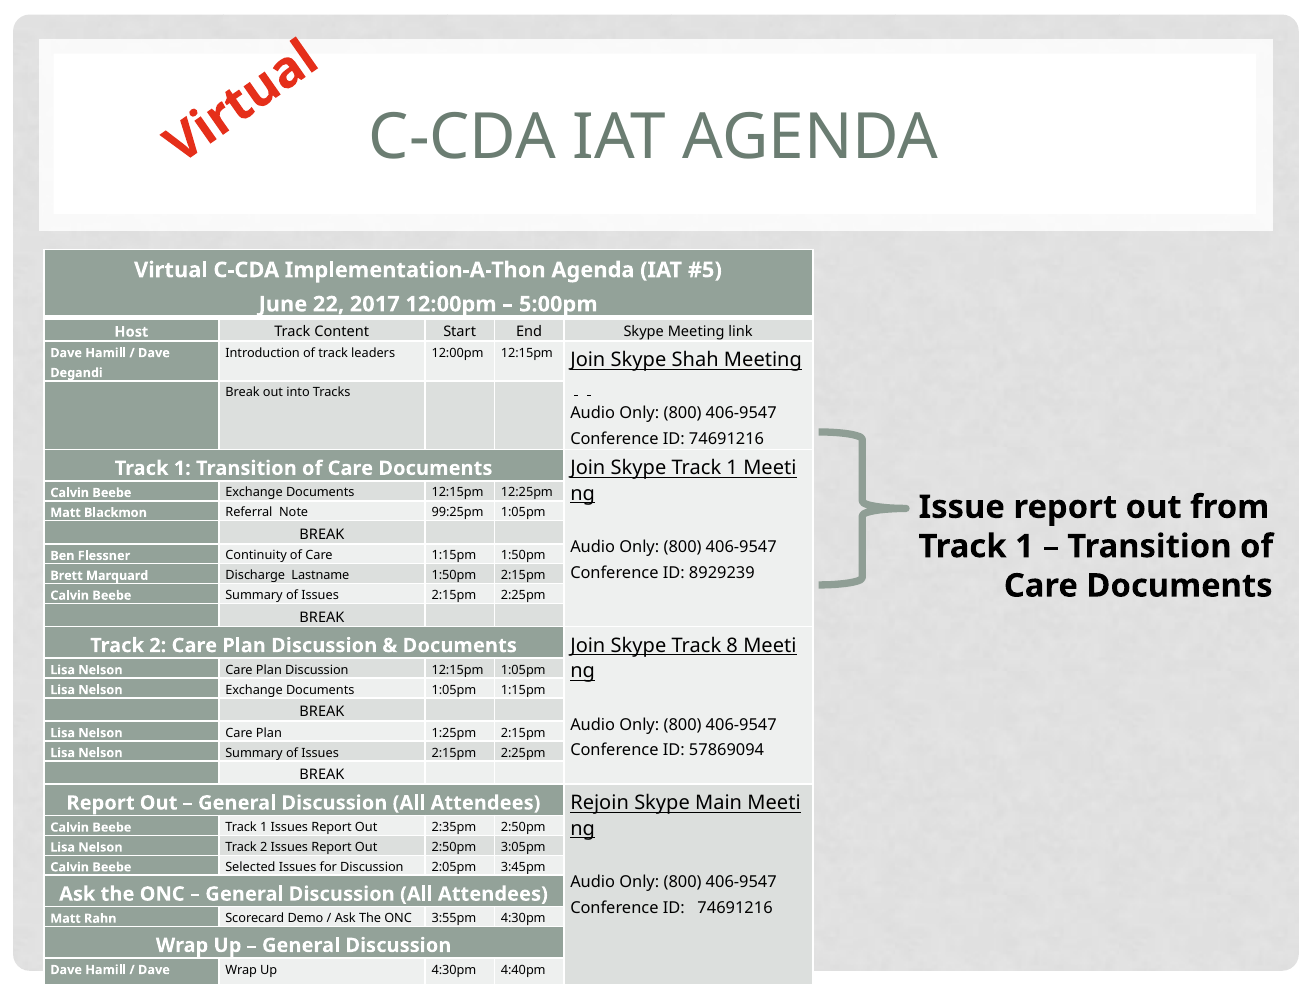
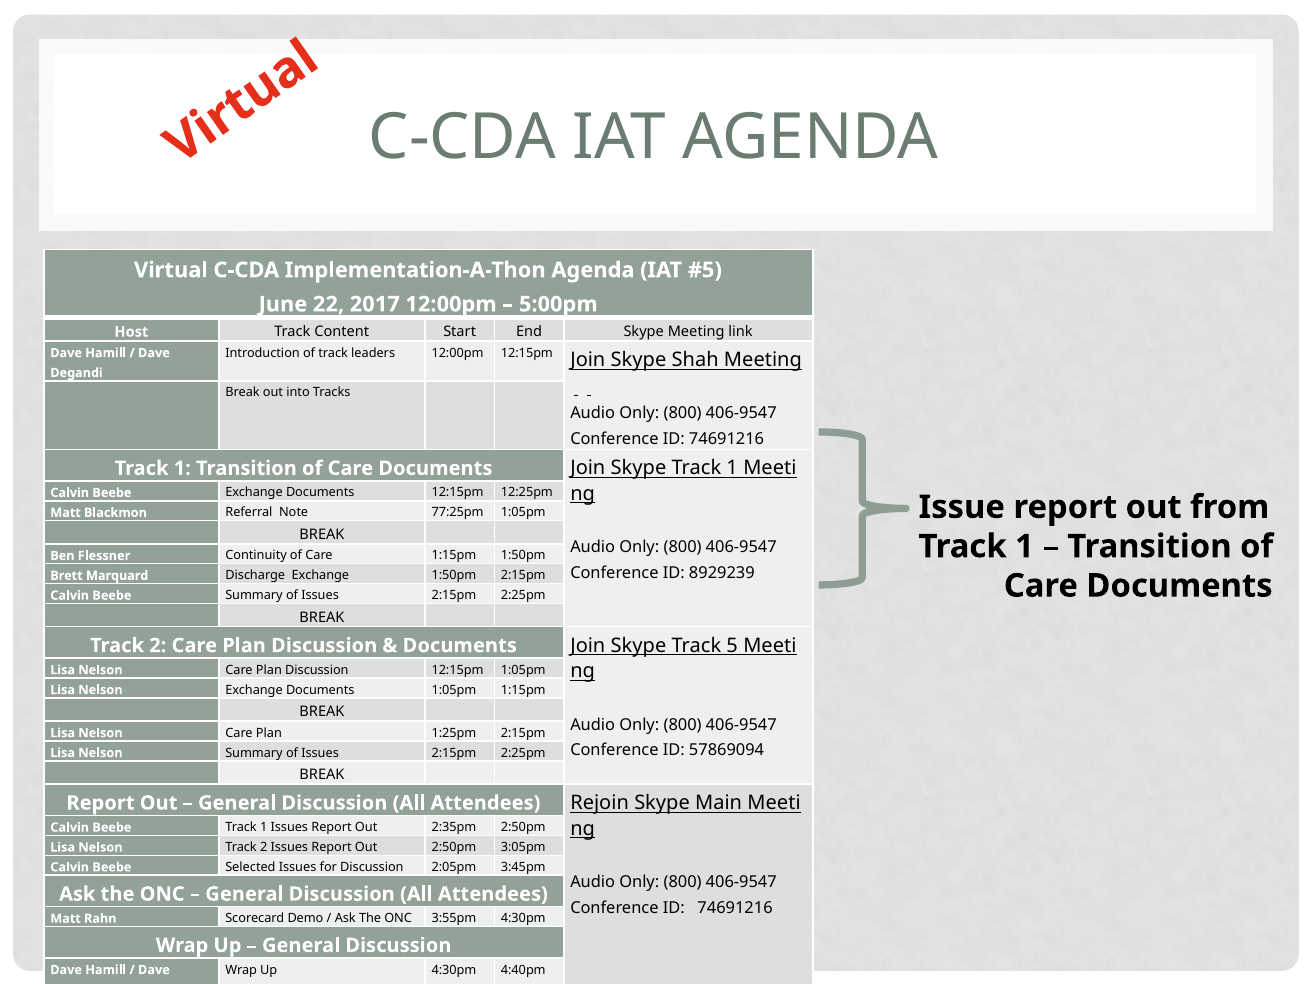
99:25pm: 99:25pm -> 77:25pm
Discharge Lastname: Lastname -> Exchange
8: 8 -> 5
